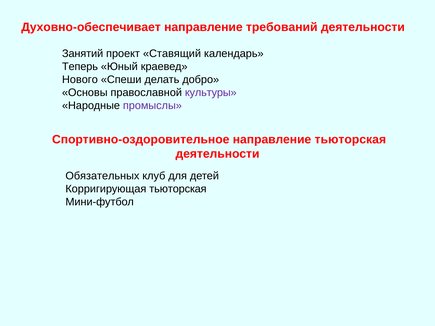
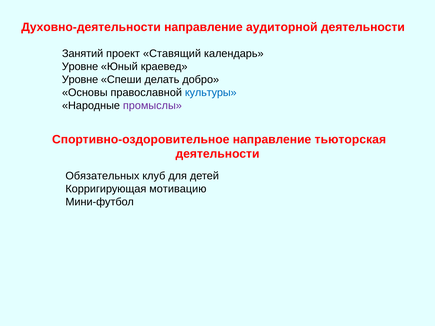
Духовно-обеспечивает: Духовно-обеспечивает -> Духовно-деятельности
требований: требований -> аудиторной
Теперь at (80, 67): Теперь -> Уровне
Нового at (80, 80): Нового -> Уровне
культуры colour: purple -> blue
Корригирующая тьюторская: тьюторская -> мотивацию
